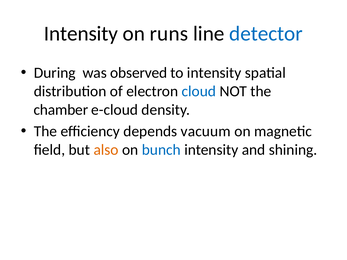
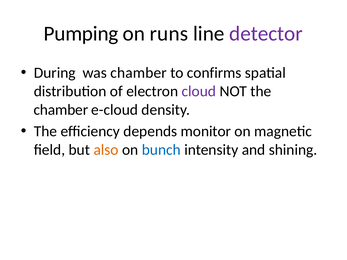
Intensity at (81, 34): Intensity -> Pumping
detector colour: blue -> purple
was observed: observed -> chamber
to intensity: intensity -> confirms
cloud colour: blue -> purple
vacuum: vacuum -> monitor
